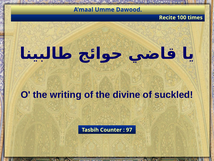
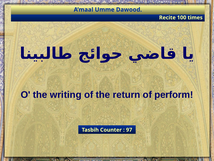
divine: divine -> return
suckled: suckled -> perform
